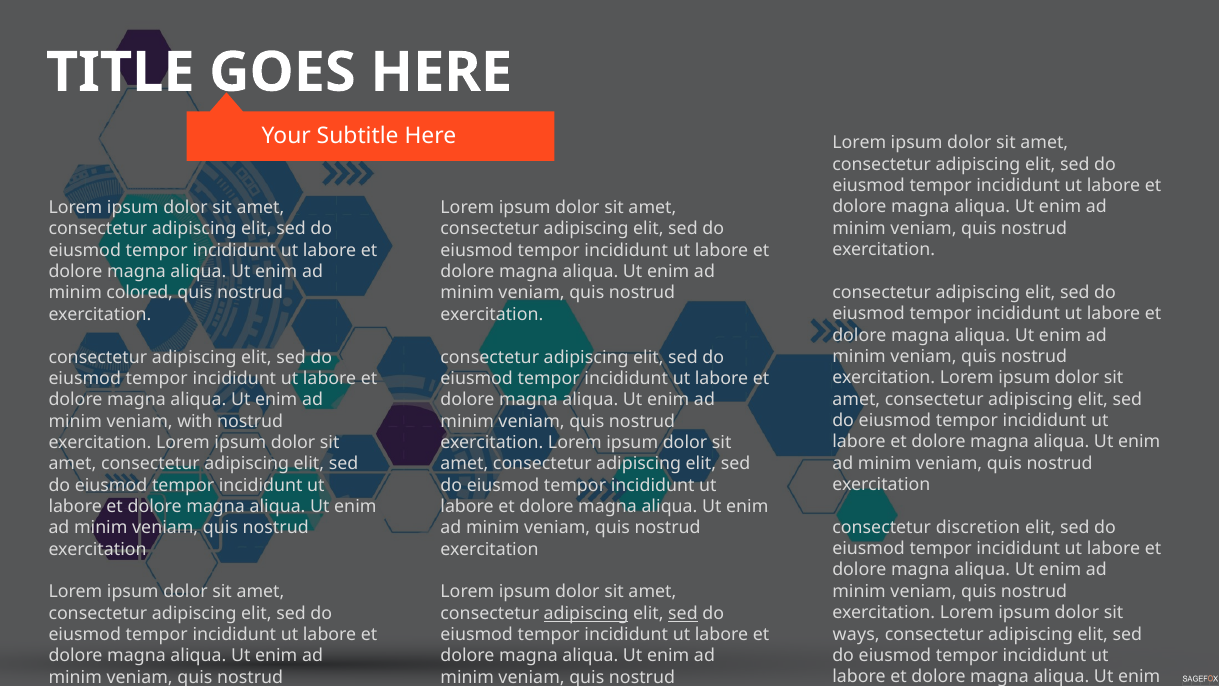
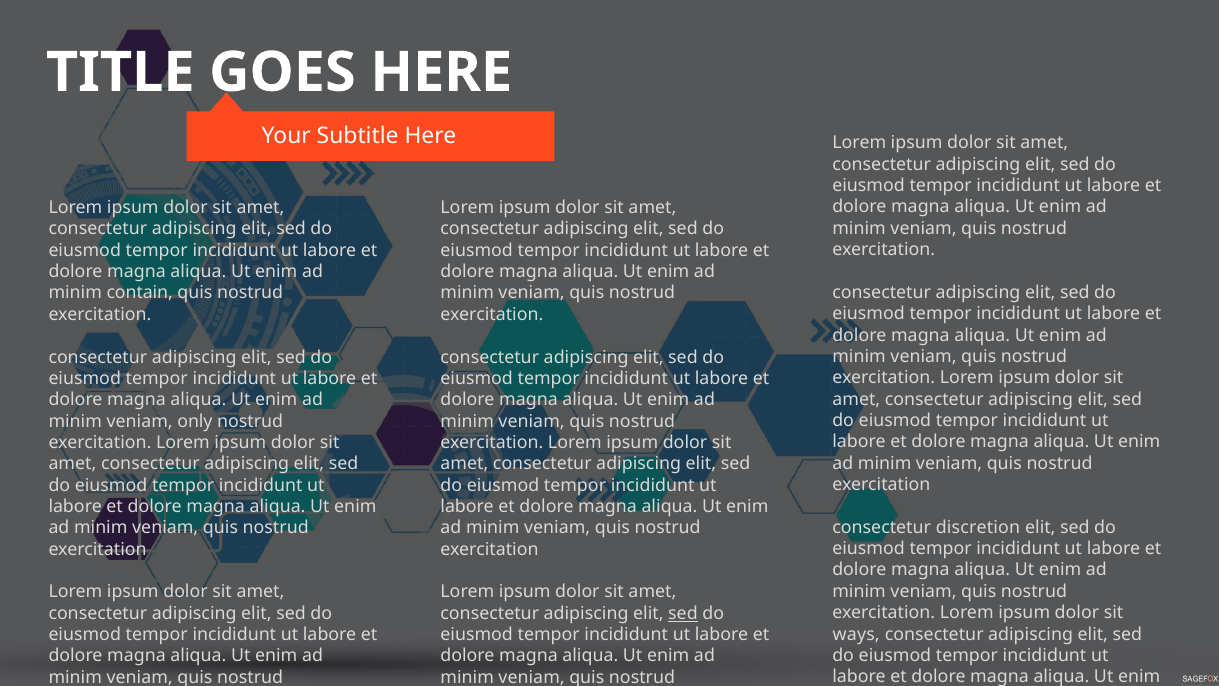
colored: colored -> contain
with: with -> only
adipiscing at (586, 613) underline: present -> none
